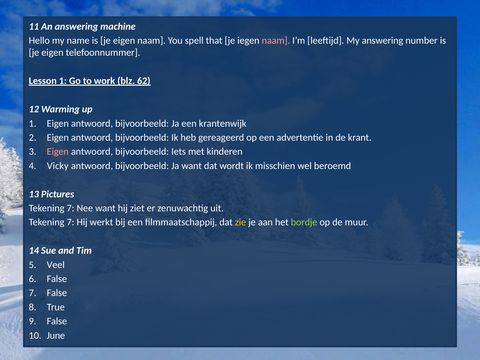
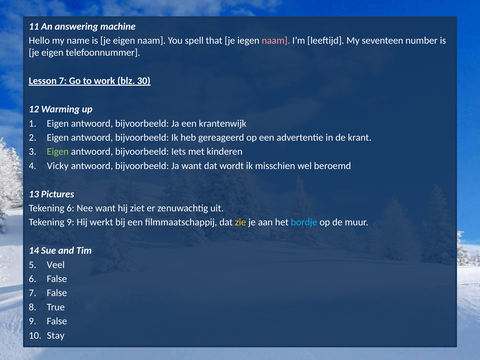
My answering: answering -> seventeen
Lesson 1: 1 -> 7
62: 62 -> 30
Eigen at (58, 152) colour: pink -> light green
7 at (71, 208): 7 -> 6
7 at (71, 222): 7 -> 9
bordje colour: light green -> light blue
June: June -> Stay
